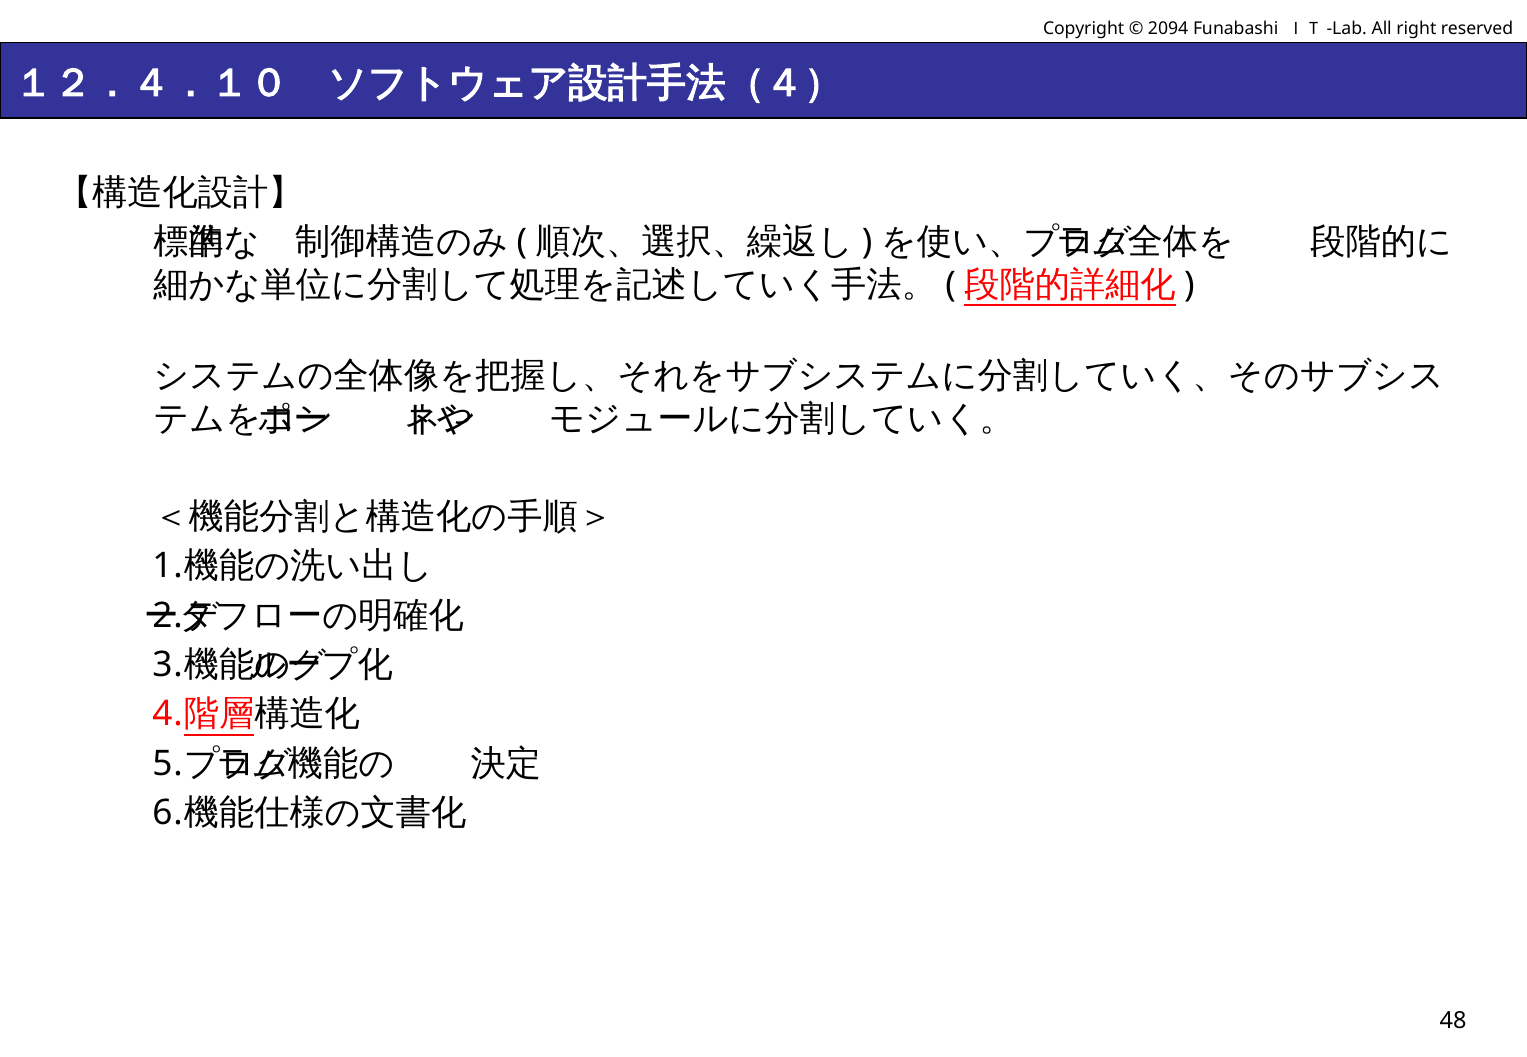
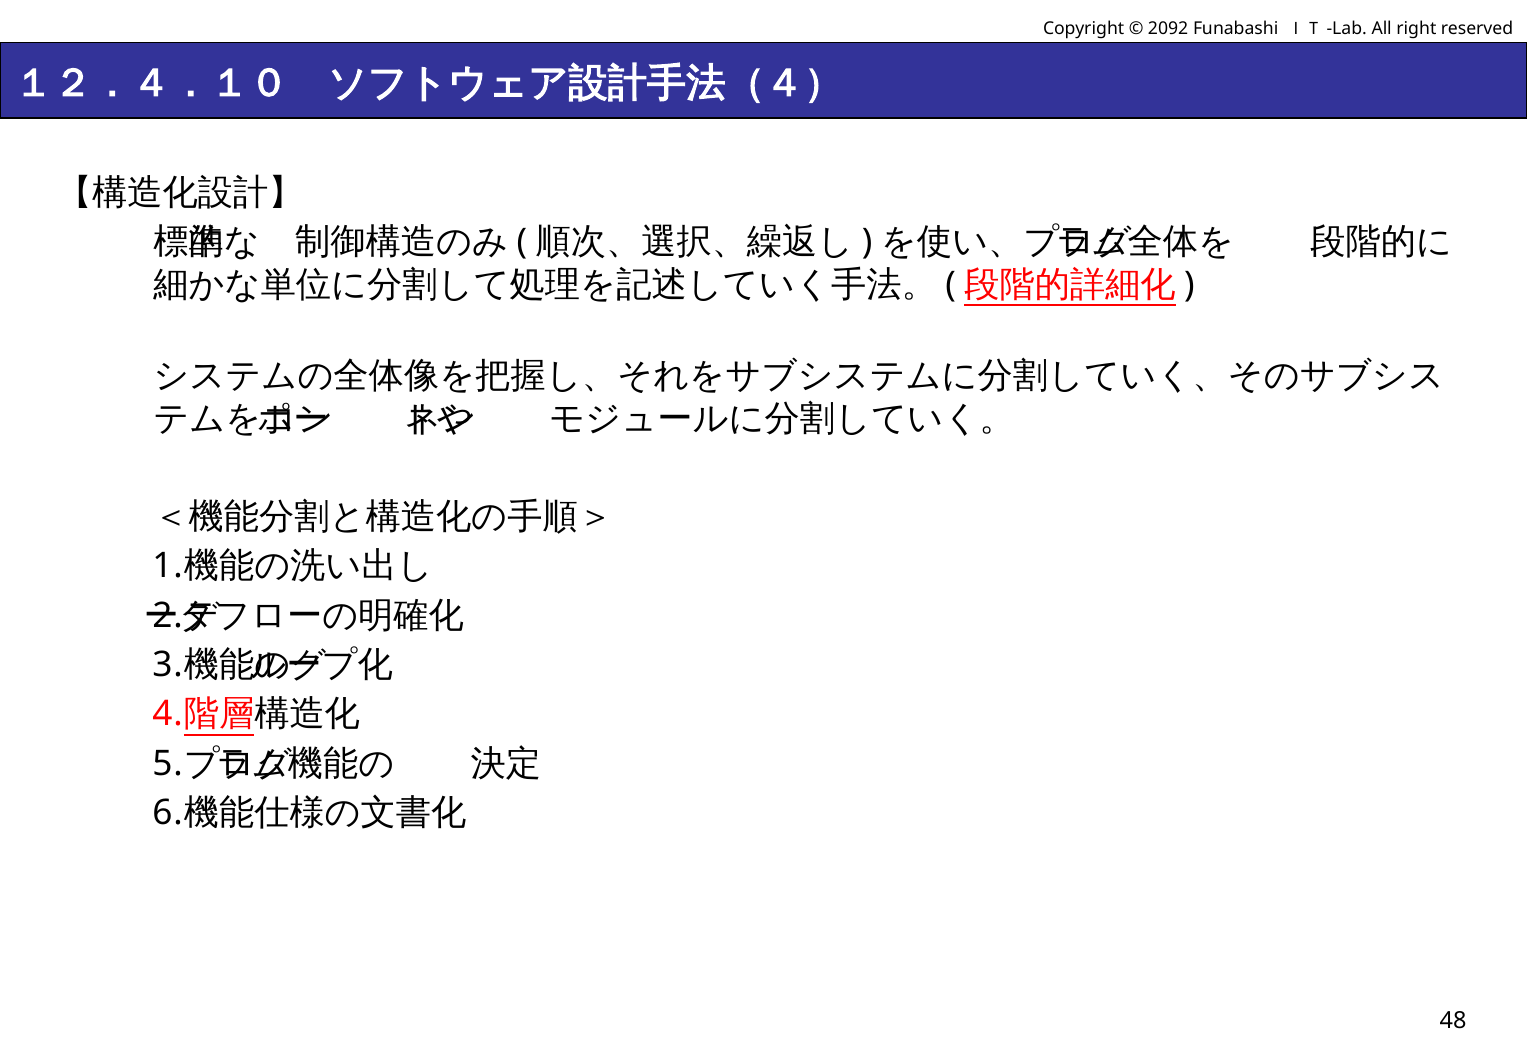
2094: 2094 -> 2092
